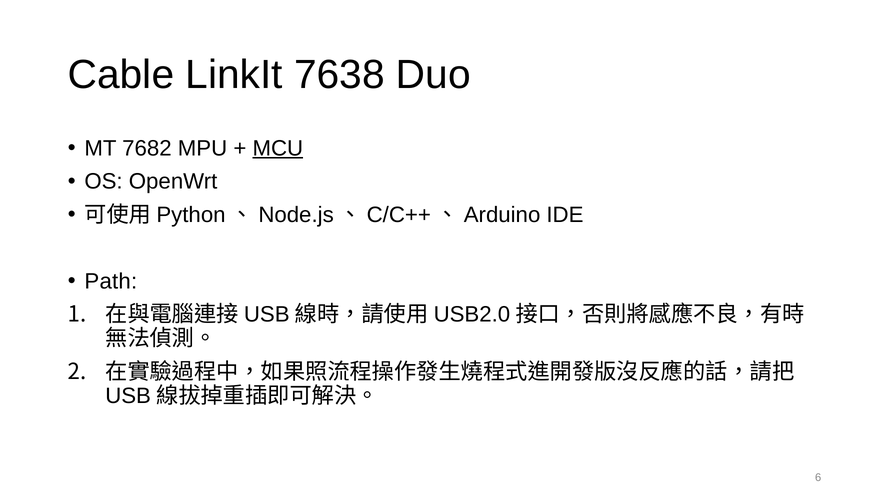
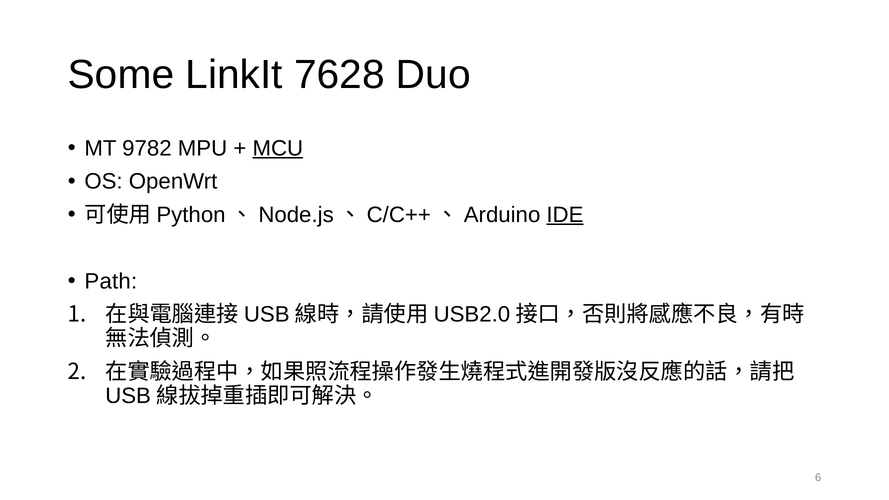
Cable: Cable -> Some
7638: 7638 -> 7628
7682: 7682 -> 9782
IDE underline: none -> present
